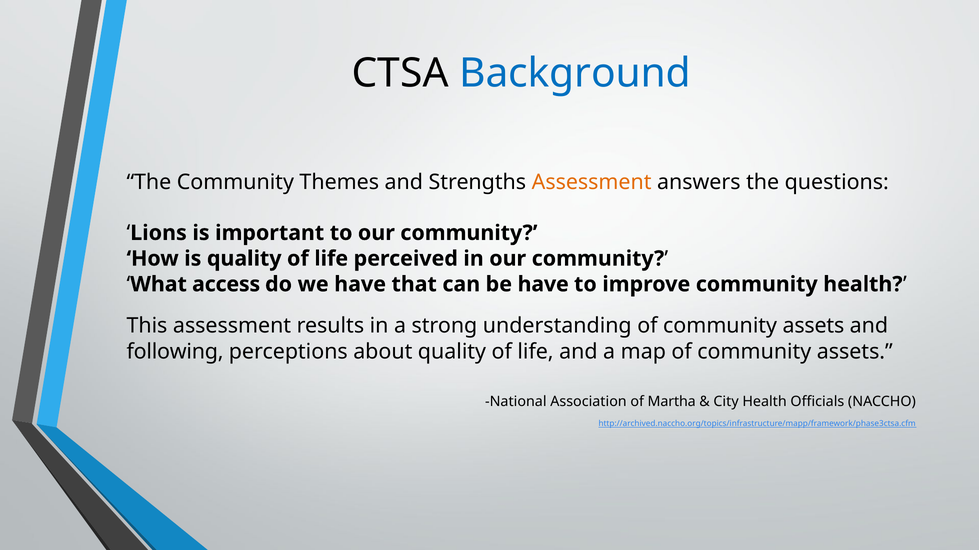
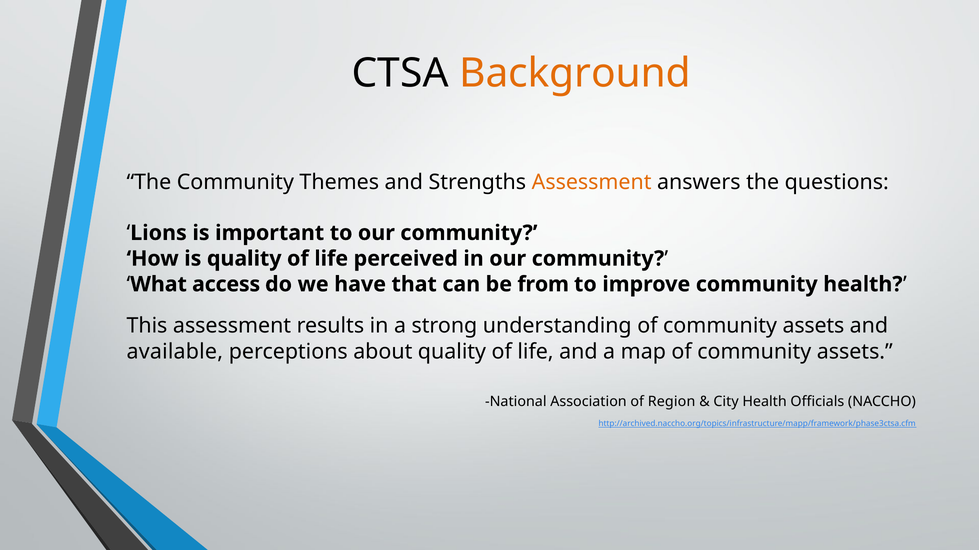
Background colour: blue -> orange
be have: have -> from
following: following -> available
Martha: Martha -> Region
